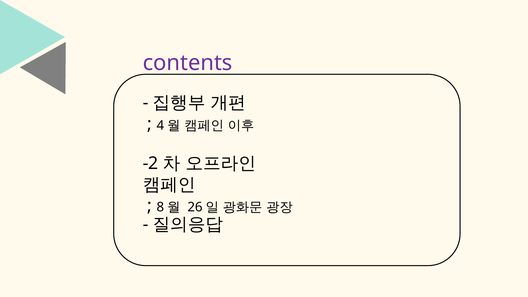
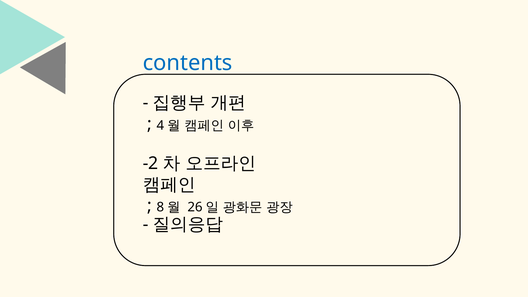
contents colour: purple -> blue
